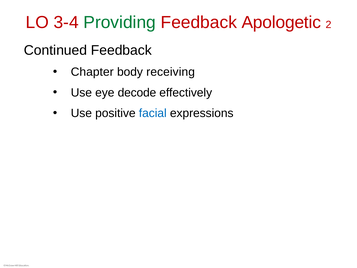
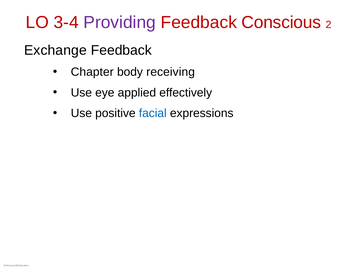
Providing colour: green -> purple
Apologetic: Apologetic -> Conscious
Continued: Continued -> Exchange
decode: decode -> applied
